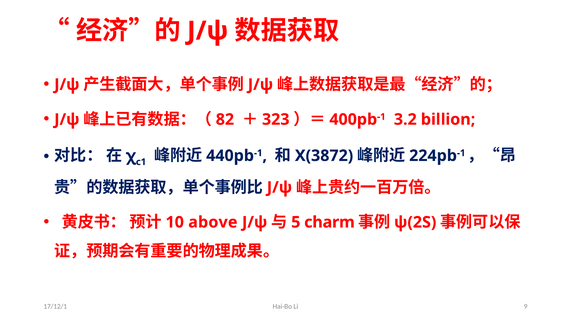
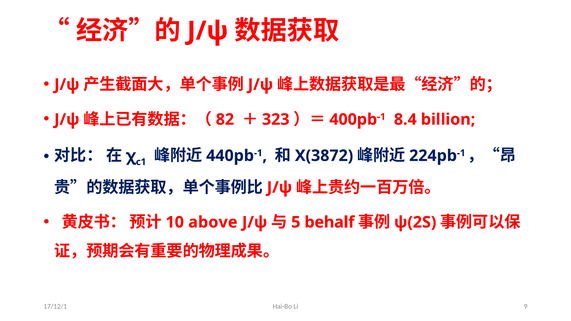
3.2: 3.2 -> 8.4
charm: charm -> behalf
